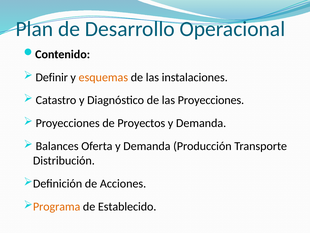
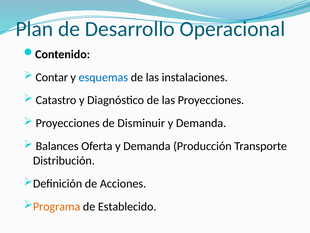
Definir: Definir -> Contar
esquemas colour: orange -> blue
Proyectos: Proyectos -> Disminuir
